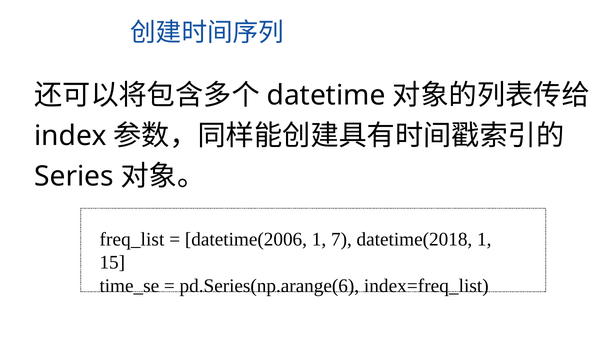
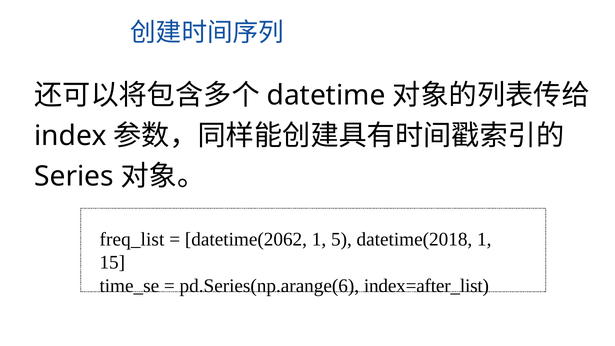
datetime(2006: datetime(2006 -> datetime(2062
7: 7 -> 5
index=freq_list: index=freq_list -> index=after_list
